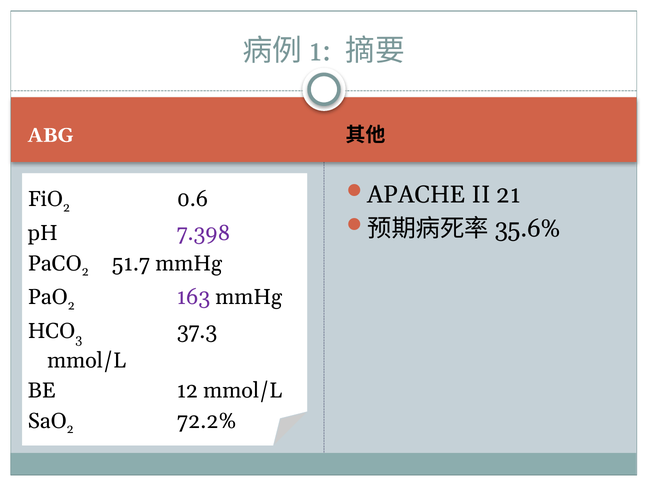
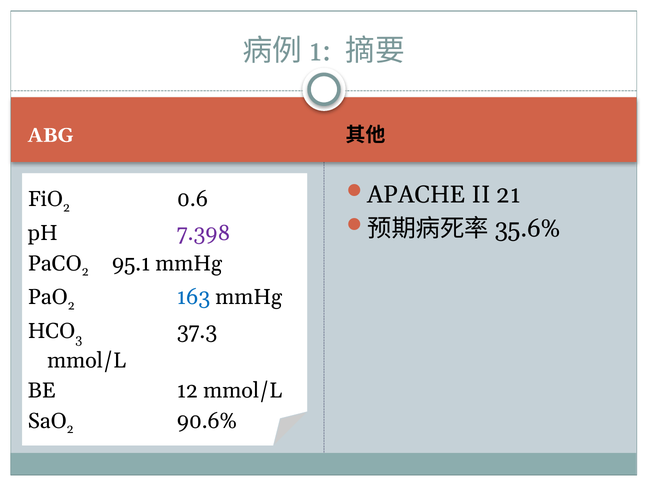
51.7: 51.7 -> 95.1
163 colour: purple -> blue
72.2%: 72.2% -> 90.6%
